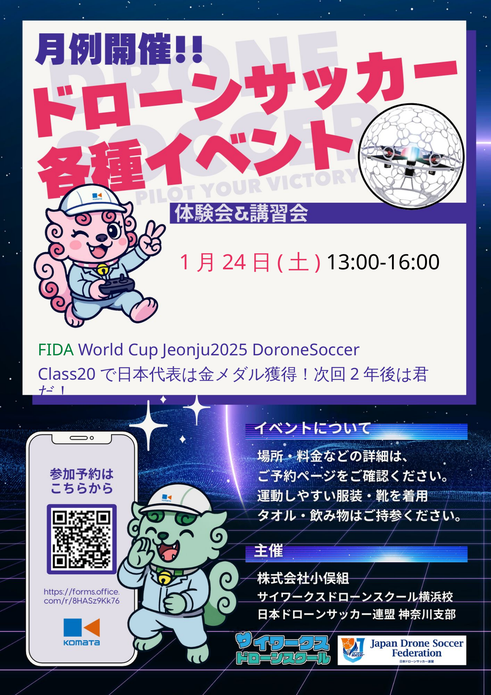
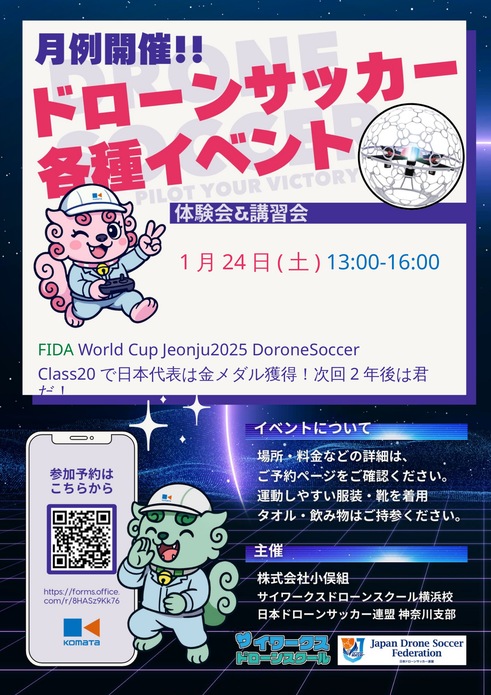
13:00-16:00 colour: black -> blue
